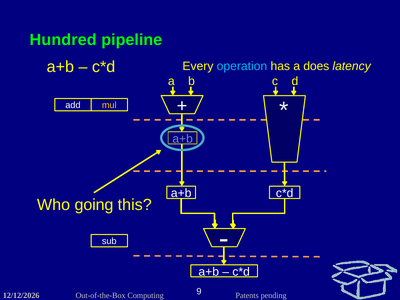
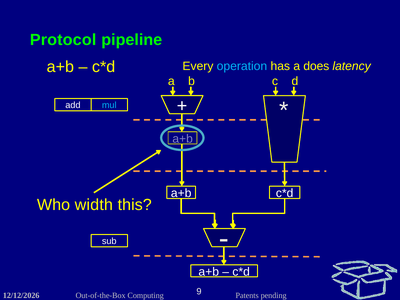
Hundred: Hundred -> Protocol
mul colour: yellow -> light blue
going: going -> width
